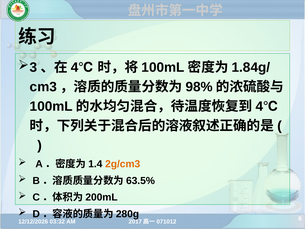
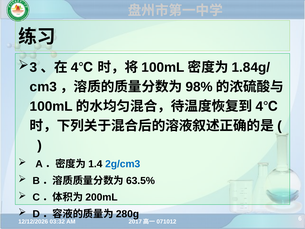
2g/cm3 colour: orange -> blue
